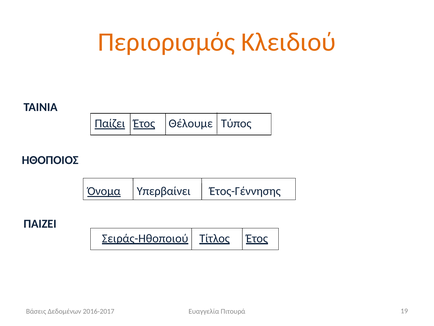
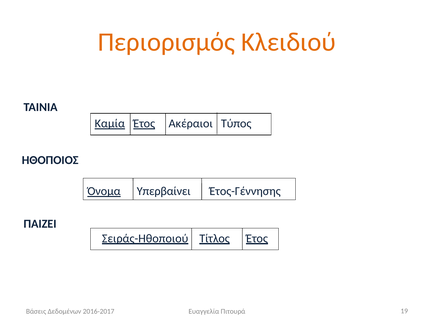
Παίζει: Παίζει -> Καμία
Θέλουμε: Θέλουμε -> Ακέραιοι
